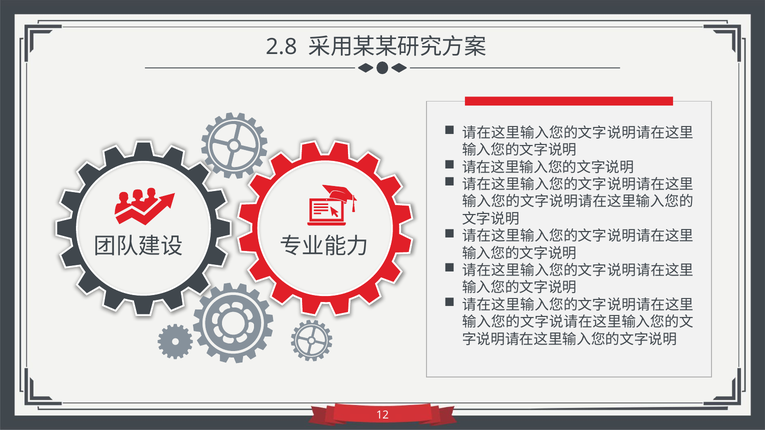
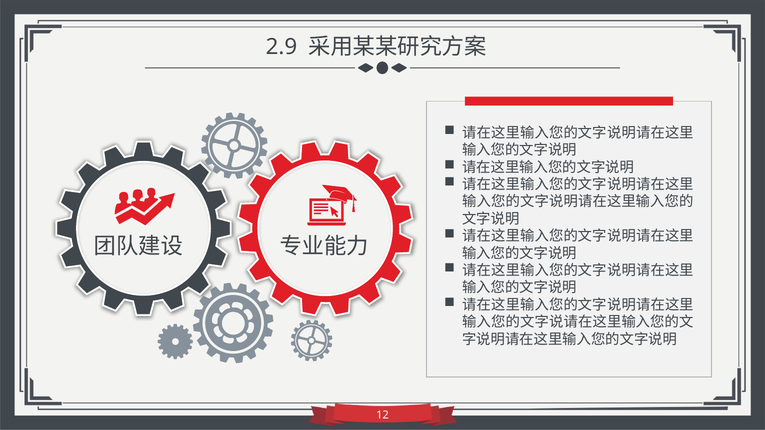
2.8: 2.8 -> 2.9
